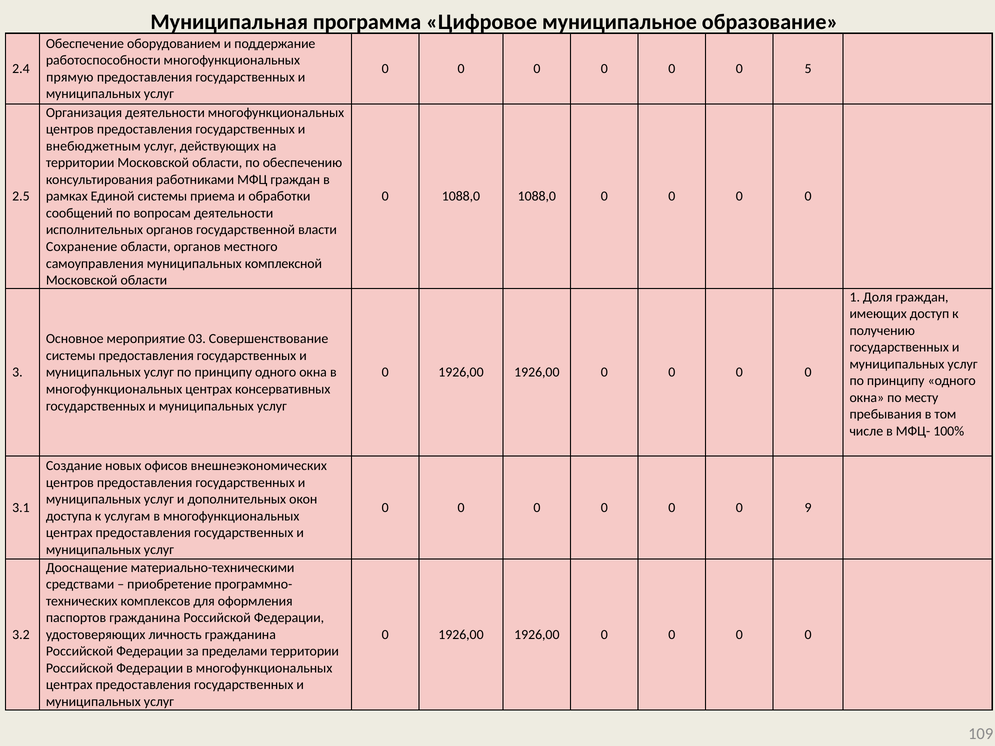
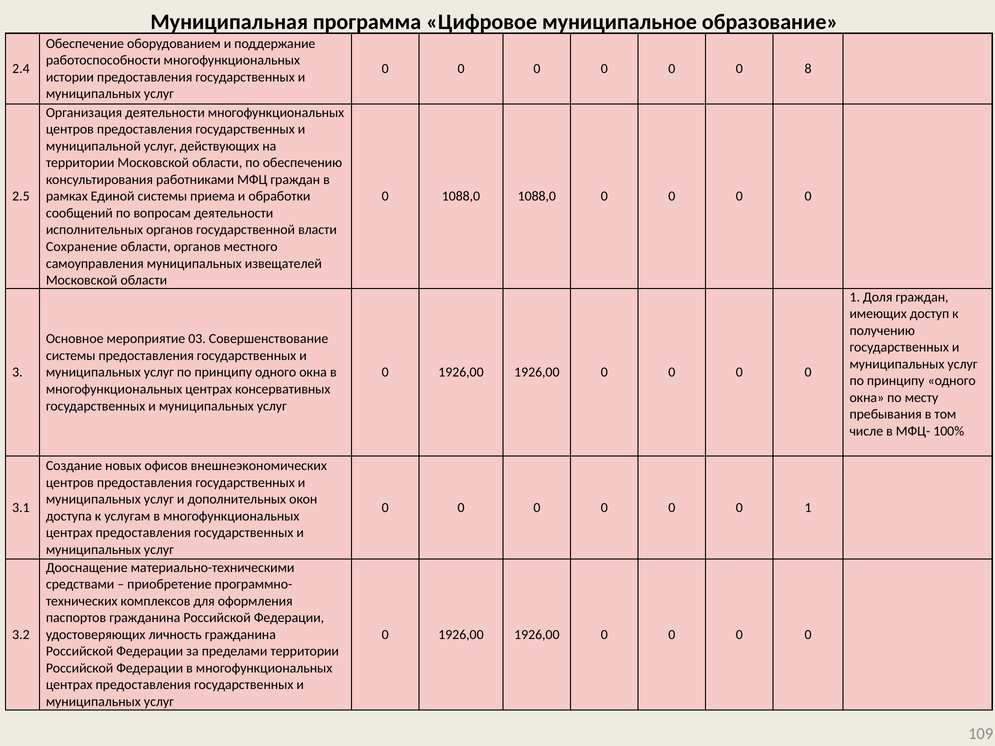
5: 5 -> 8
прямую: прямую -> истории
внебюджетным: внебюджетным -> муниципальной
комплексной: комплексной -> извещателей
9 at (808, 508): 9 -> 1
